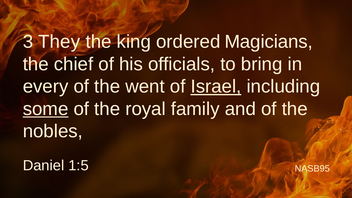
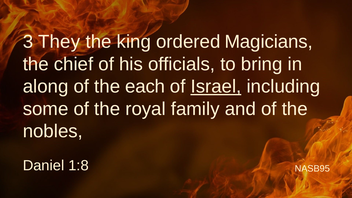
every: every -> along
went: went -> each
some underline: present -> none
1:5: 1:5 -> 1:8
